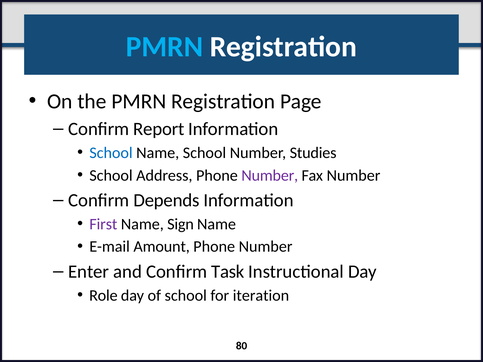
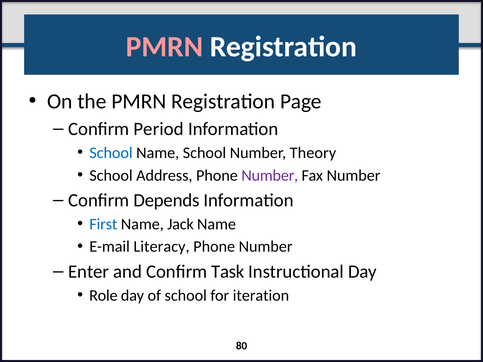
PMRN at (164, 47) colour: light blue -> pink
Report: Report -> Period
Studies: Studies -> Theory
First colour: purple -> blue
Sign: Sign -> Jack
Amount: Amount -> Literacy
